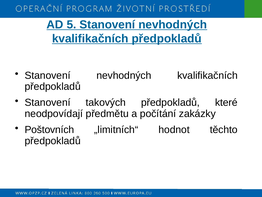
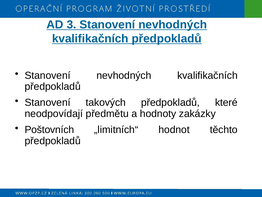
5: 5 -> 3
počítání: počítání -> hodnoty
